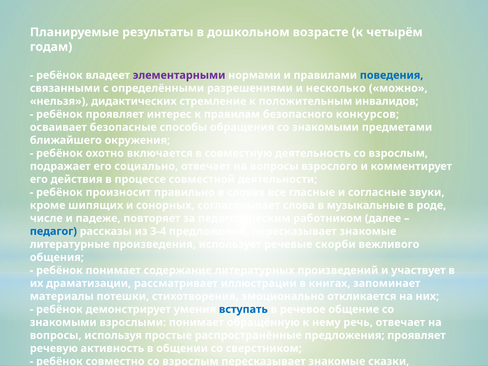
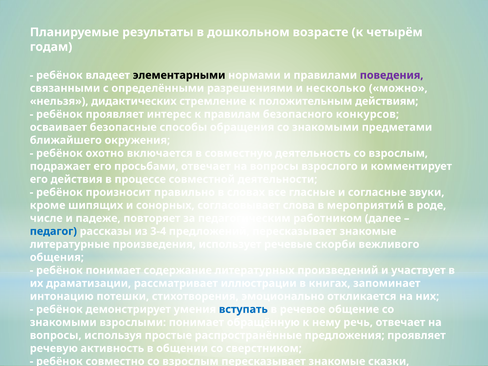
элементарными colour: purple -> black
поведения colour: blue -> purple
инвалидов: инвалидов -> действиям
социально: социально -> просьбами
музыкальные: музыкальные -> мероприятий
материалы: материалы -> интонацию
